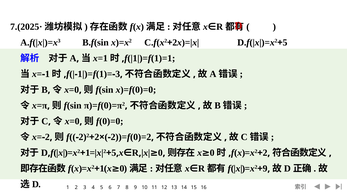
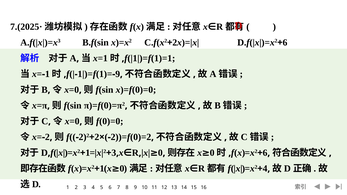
5 at (285, 43): 5 -> 6
3 at (118, 74): 3 -> 9
5 at (114, 153): 5 -> 3
2 at (265, 153): 2 -> 6
9 at (265, 169): 9 -> 4
